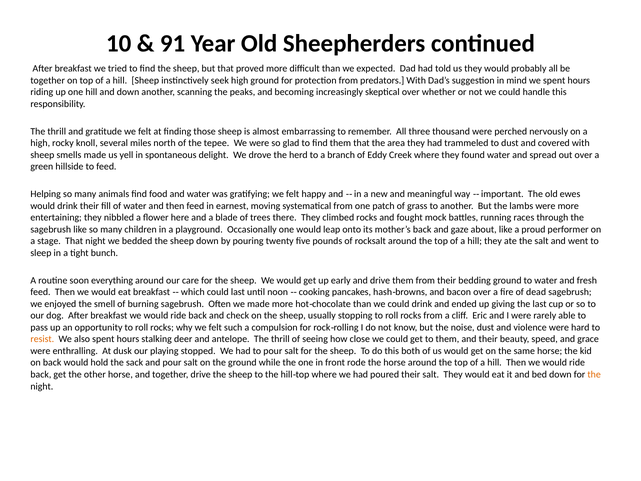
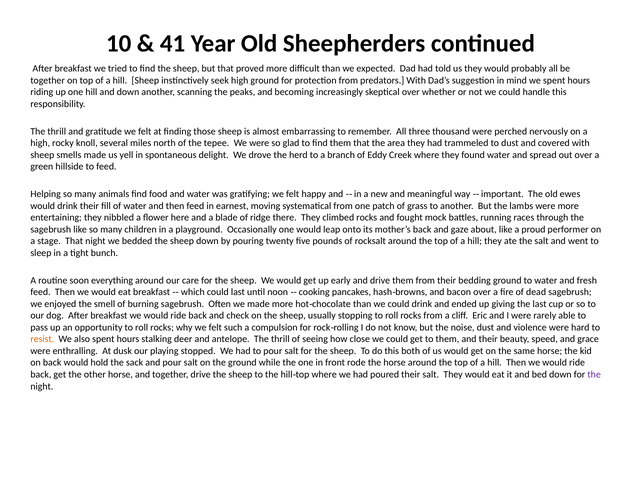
91: 91 -> 41
trees: trees -> ridge
the at (594, 374) colour: orange -> purple
